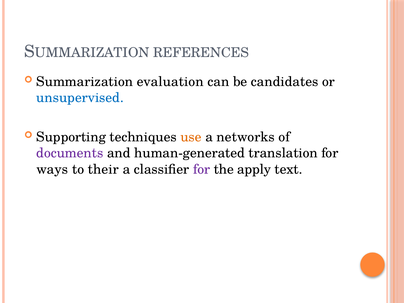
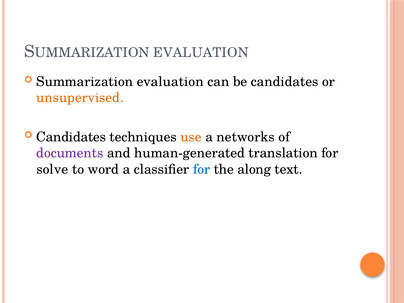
REFERENCES at (201, 53): REFERENCES -> EVALUATION
unsupervised colour: blue -> orange
Supporting at (71, 137): Supporting -> Candidates
ways: ways -> solve
their: their -> word
for at (202, 169) colour: purple -> blue
apply: apply -> along
